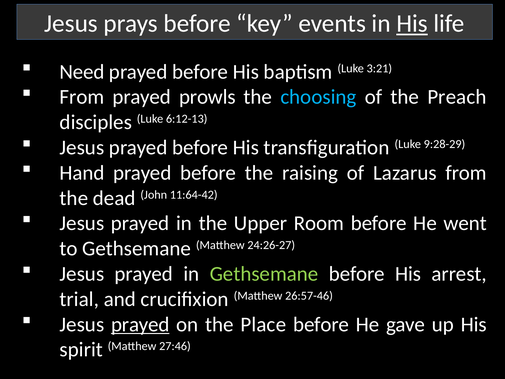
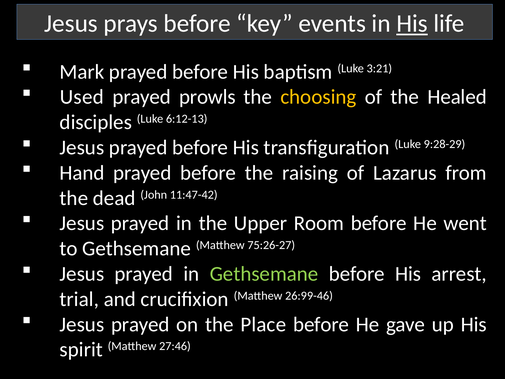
Need: Need -> Mark
From at (82, 97): From -> Used
choosing colour: light blue -> yellow
Preach: Preach -> Healed
11:64-42: 11:64-42 -> 11:47-42
24:26-27: 24:26-27 -> 75:26-27
26:57-46: 26:57-46 -> 26:99-46
prayed at (140, 324) underline: present -> none
